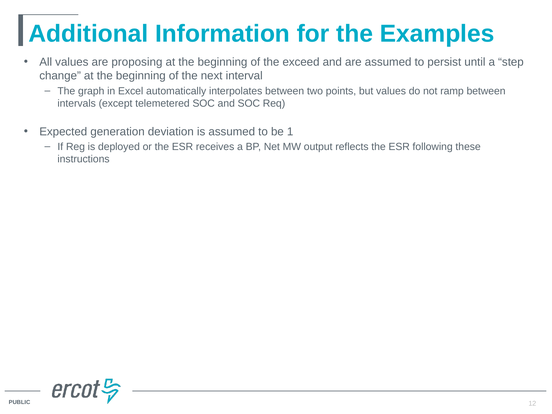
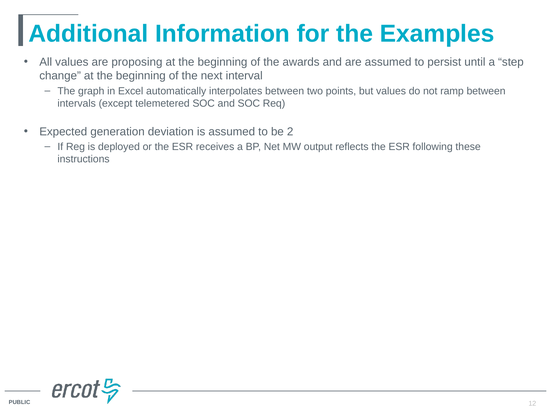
exceed: exceed -> awards
1: 1 -> 2
